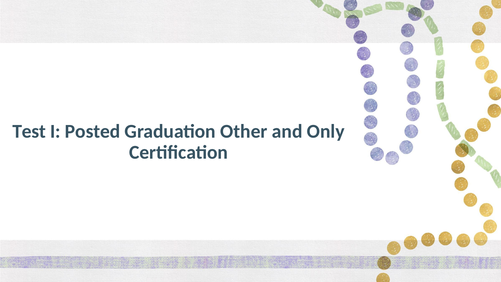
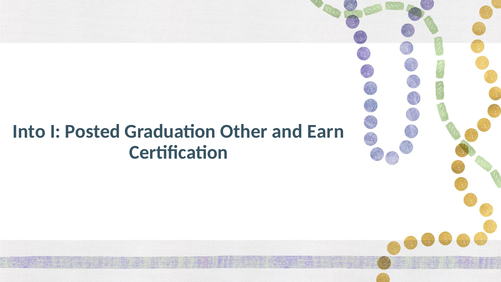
Test: Test -> Into
Only: Only -> Earn
